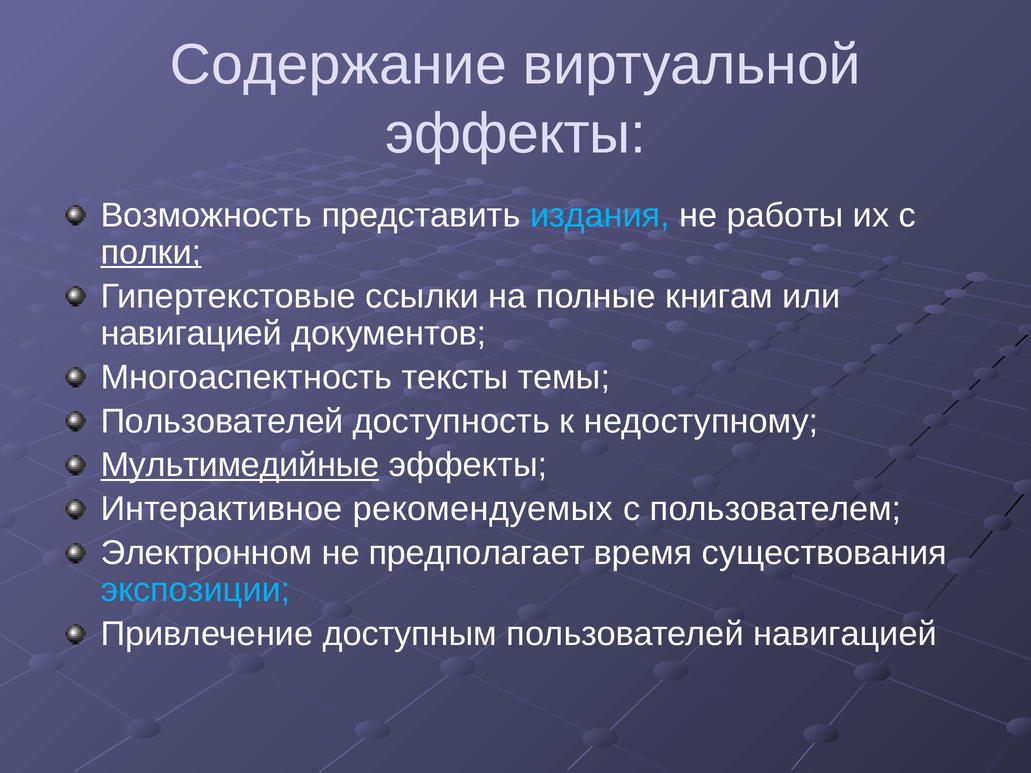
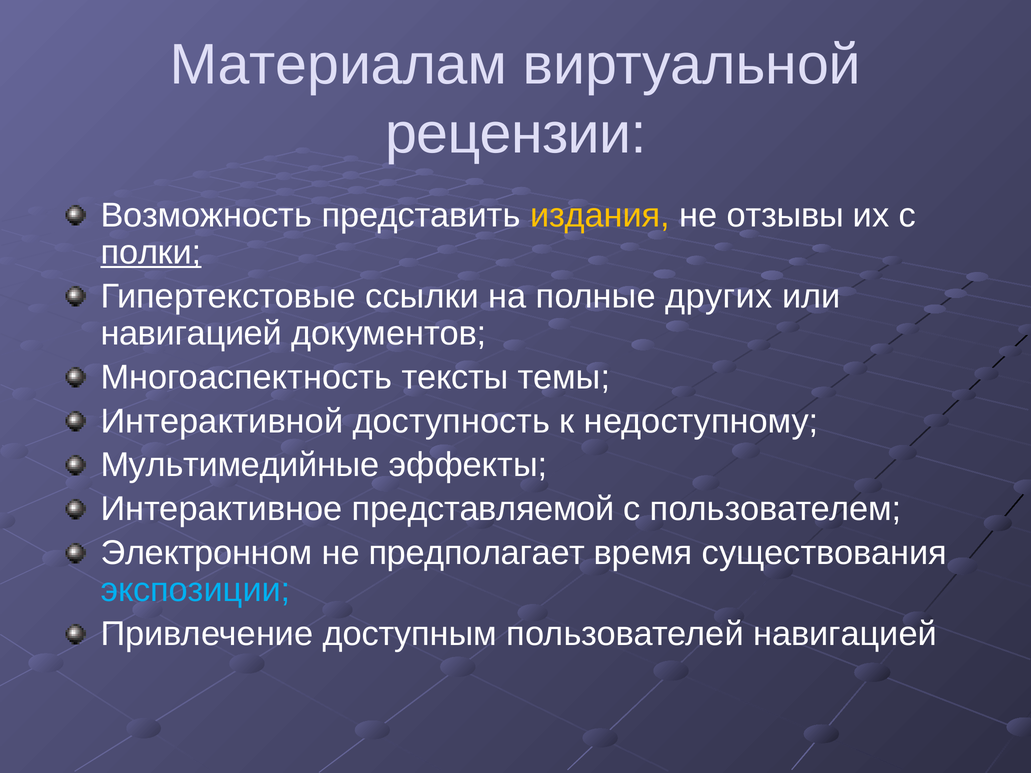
Содержание: Содержание -> Материалам
эффекты at (516, 134): эффекты -> рецензии
издания colour: light blue -> yellow
работы: работы -> отзывы
книгам: книгам -> других
Пользователей at (222, 421): Пользователей -> Интерактивной
Мультимедийные underline: present -> none
рекомендуемых: рекомендуемых -> представляемой
